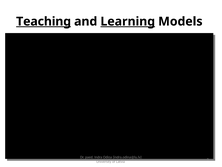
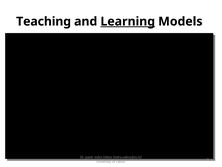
Teaching at (44, 21) underline: present -> none
